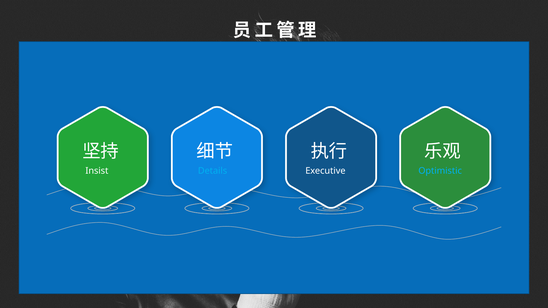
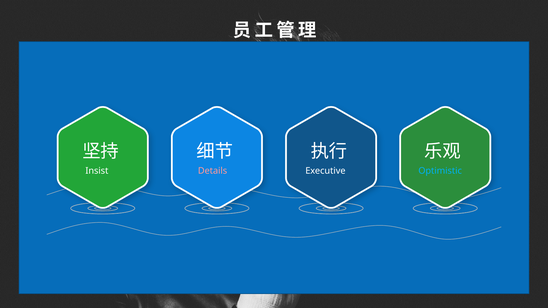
Details colour: light blue -> pink
